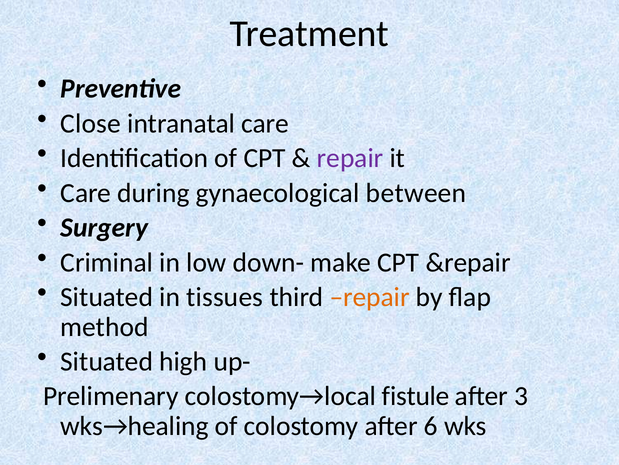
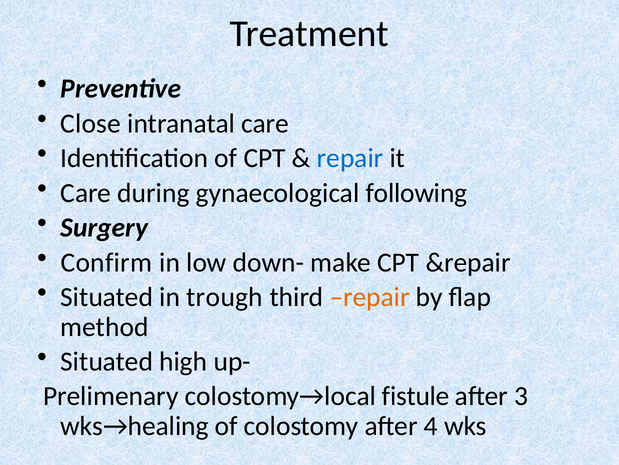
repair at (350, 158) colour: purple -> blue
between: between -> following
Criminal: Criminal -> Confirm
tissues: tissues -> trough
6: 6 -> 4
